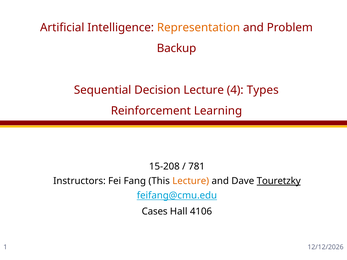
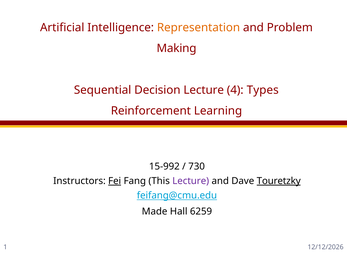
Backup: Backup -> Making
15-208: 15-208 -> 15-992
781: 781 -> 730
Fei underline: none -> present
Lecture at (191, 181) colour: orange -> purple
Cases: Cases -> Made
4106: 4106 -> 6259
